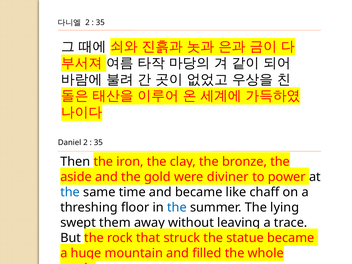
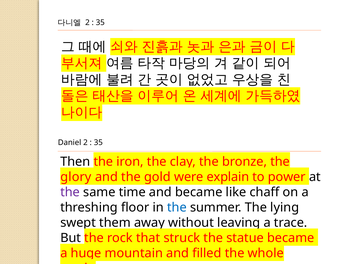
aside: aside -> glory
diviner: diviner -> explain
the at (70, 192) colour: blue -> purple
